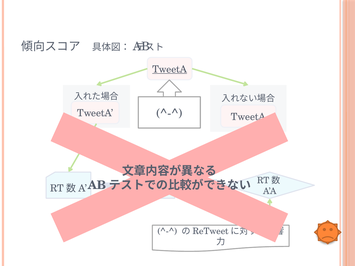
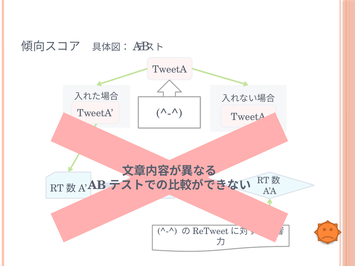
TweetA at (170, 69) underline: present -> none
